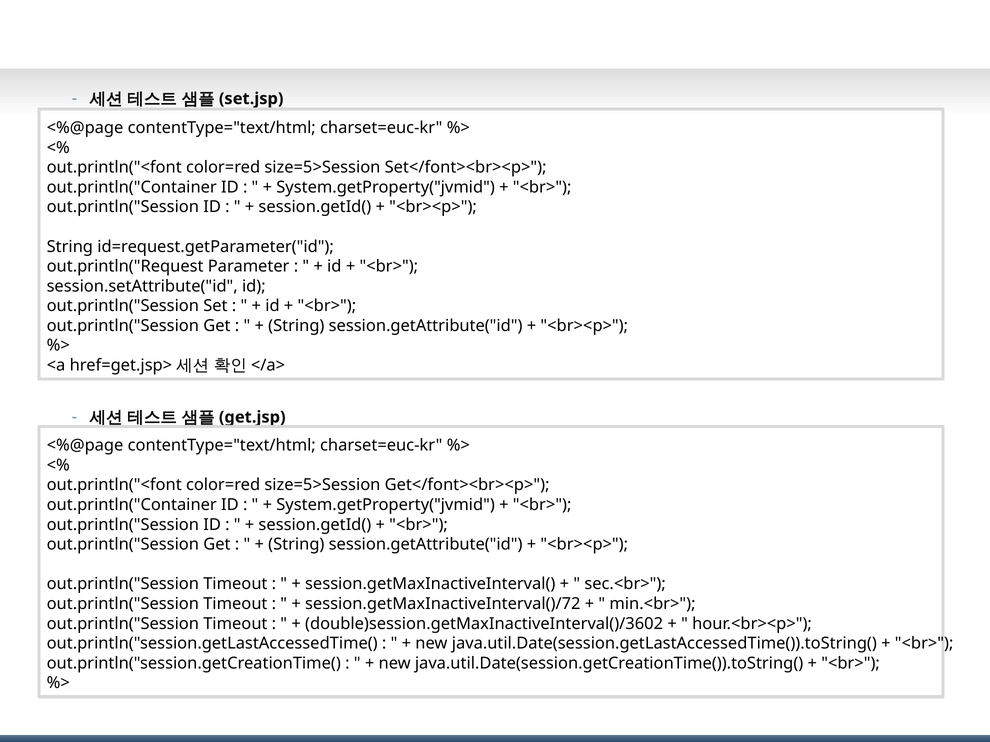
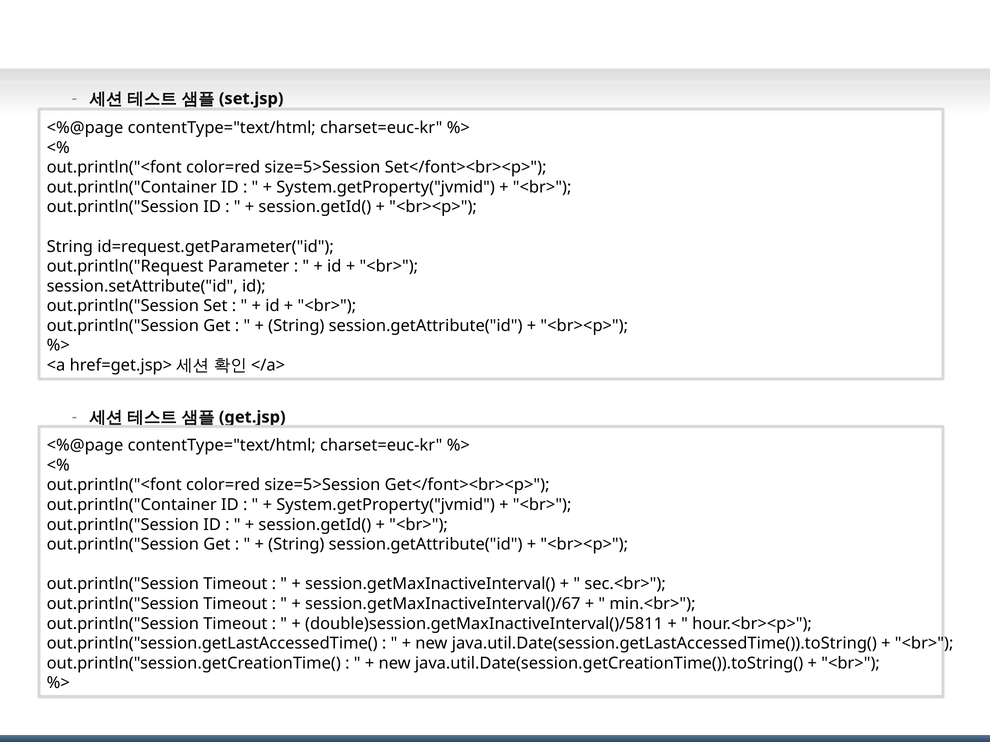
session.getMaxInactiveInterval()/72: session.getMaxInactiveInterval()/72 -> session.getMaxInactiveInterval()/67
double)session.getMaxInactiveInterval()/3602: double)session.getMaxInactiveInterval()/3602 -> double)session.getMaxInactiveInterval()/5811
